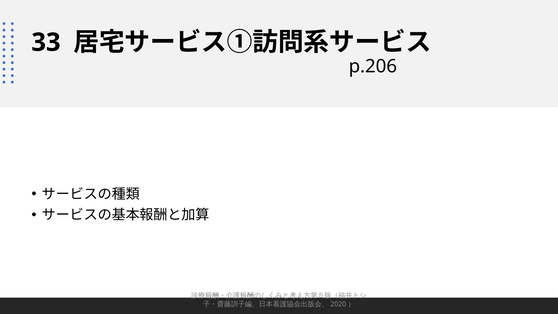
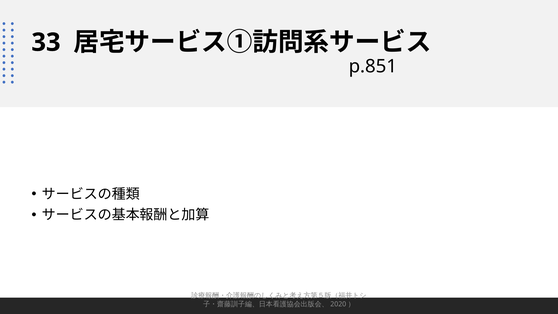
p.206: p.206 -> p.851
